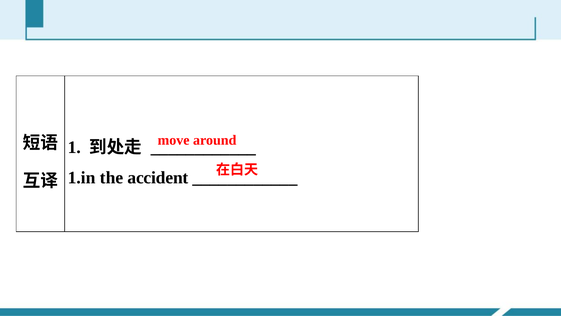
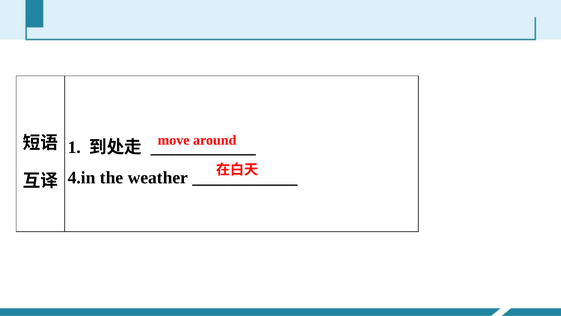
1.in: 1.in -> 4.in
accident: accident -> weather
